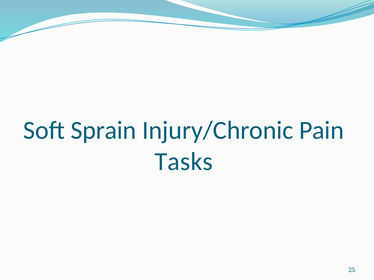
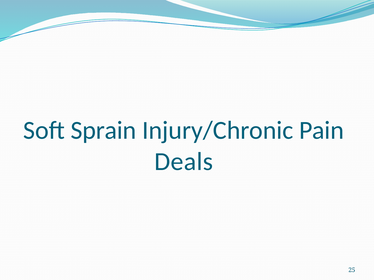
Tasks: Tasks -> Deals
